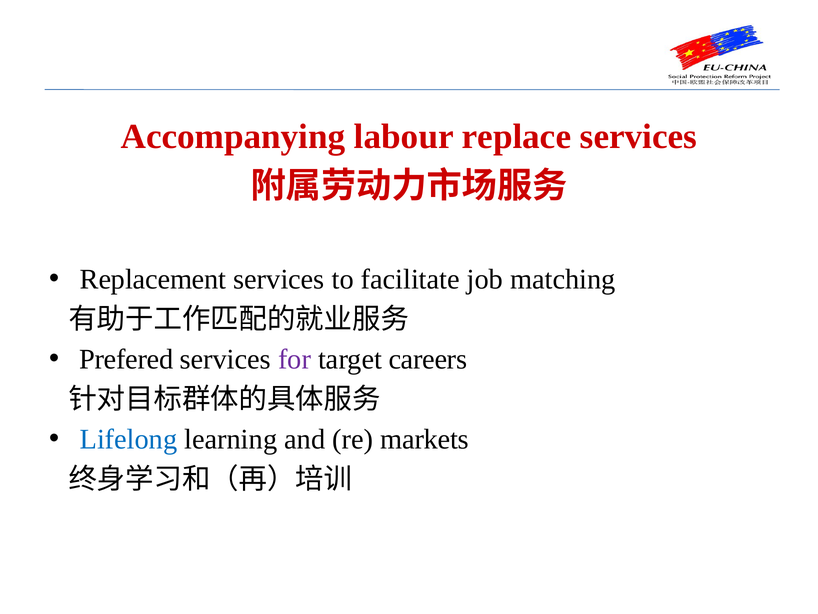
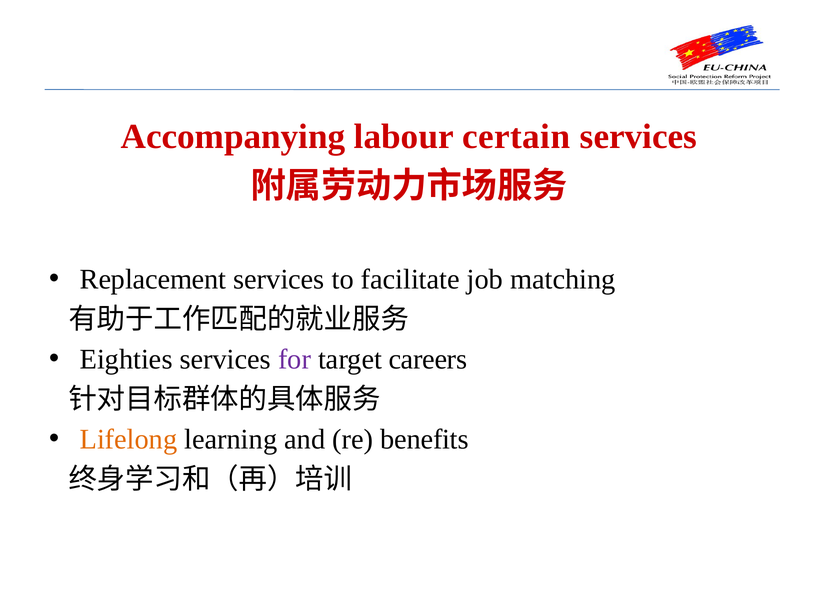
replace: replace -> certain
Prefered: Prefered -> Eighties
Lifelong colour: blue -> orange
markets: markets -> benefits
